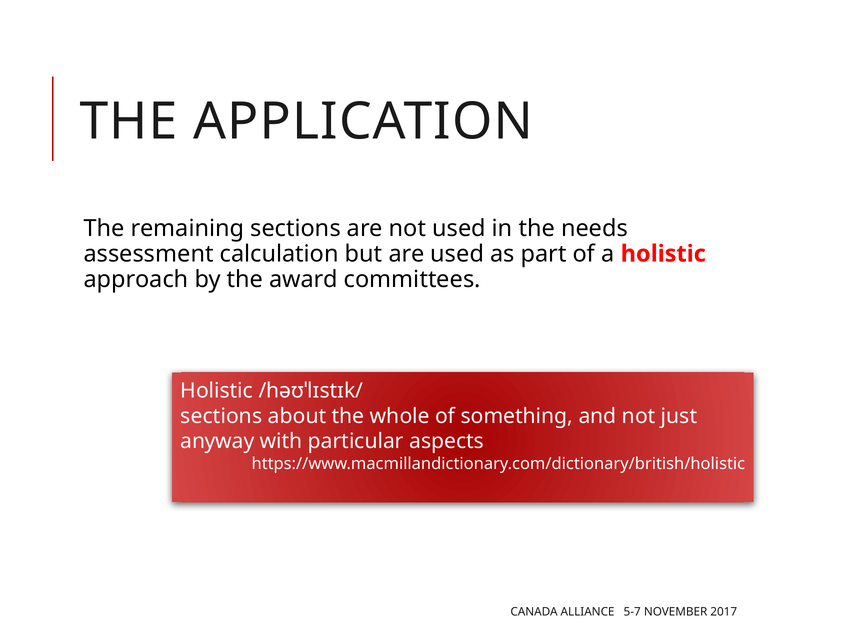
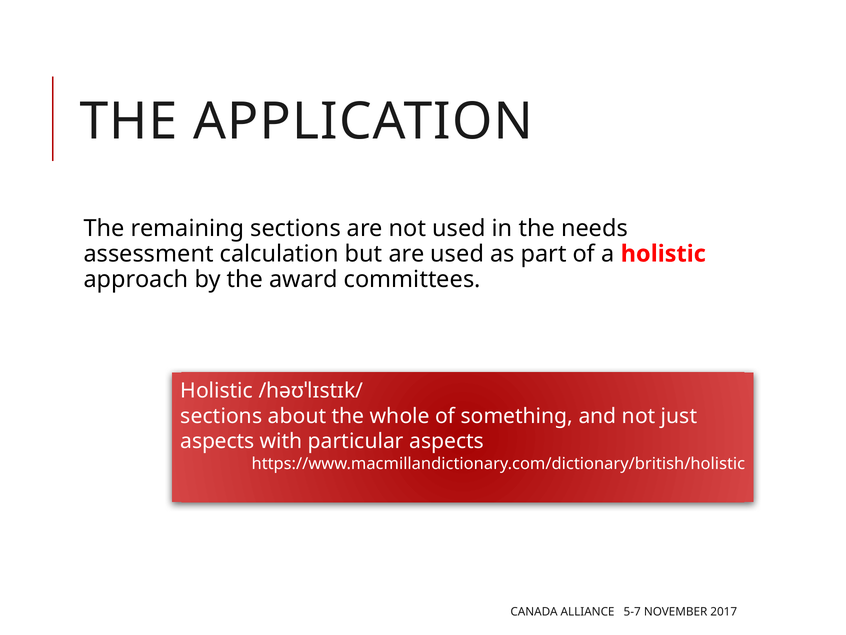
anyway at (217, 441): anyway -> aspects
